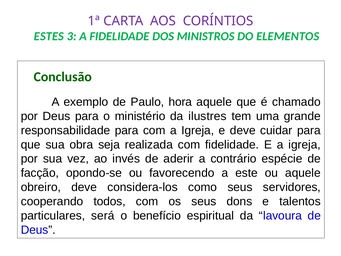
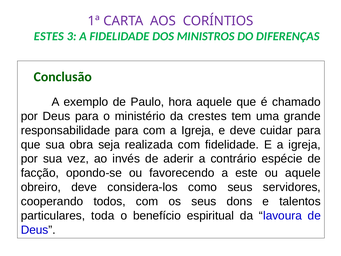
ELEMENTOS: ELEMENTOS -> DIFERENÇAS
ilustres: ilustres -> crestes
será: será -> toda
